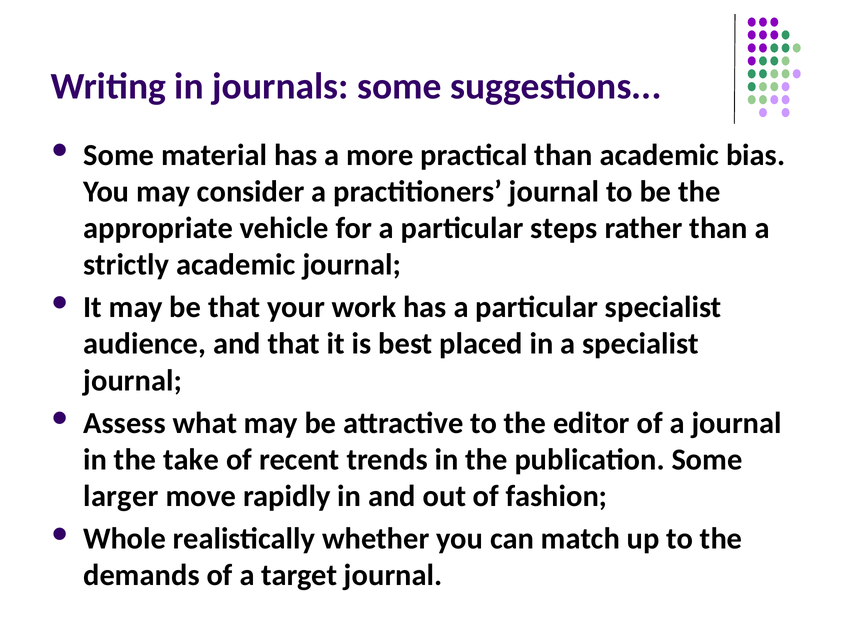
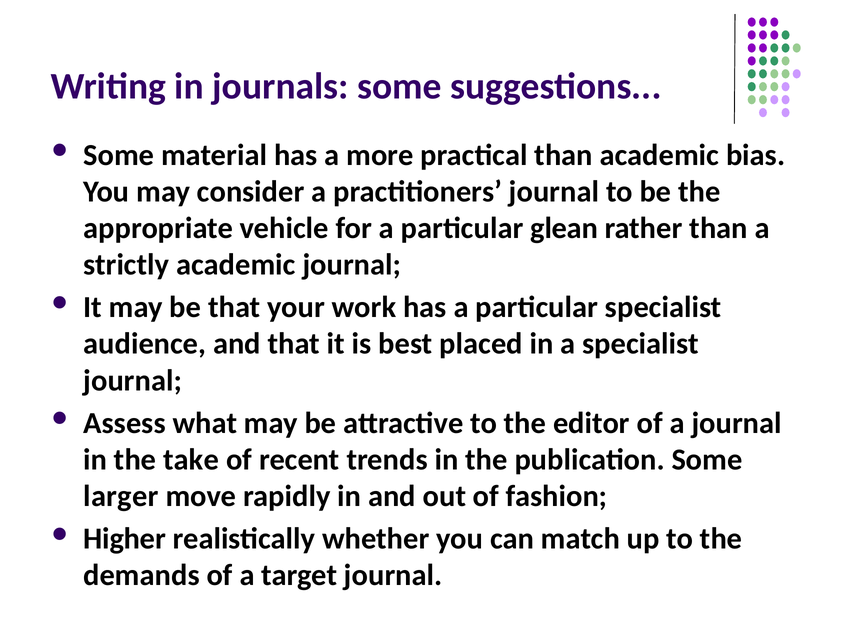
steps: steps -> glean
Whole: Whole -> Higher
